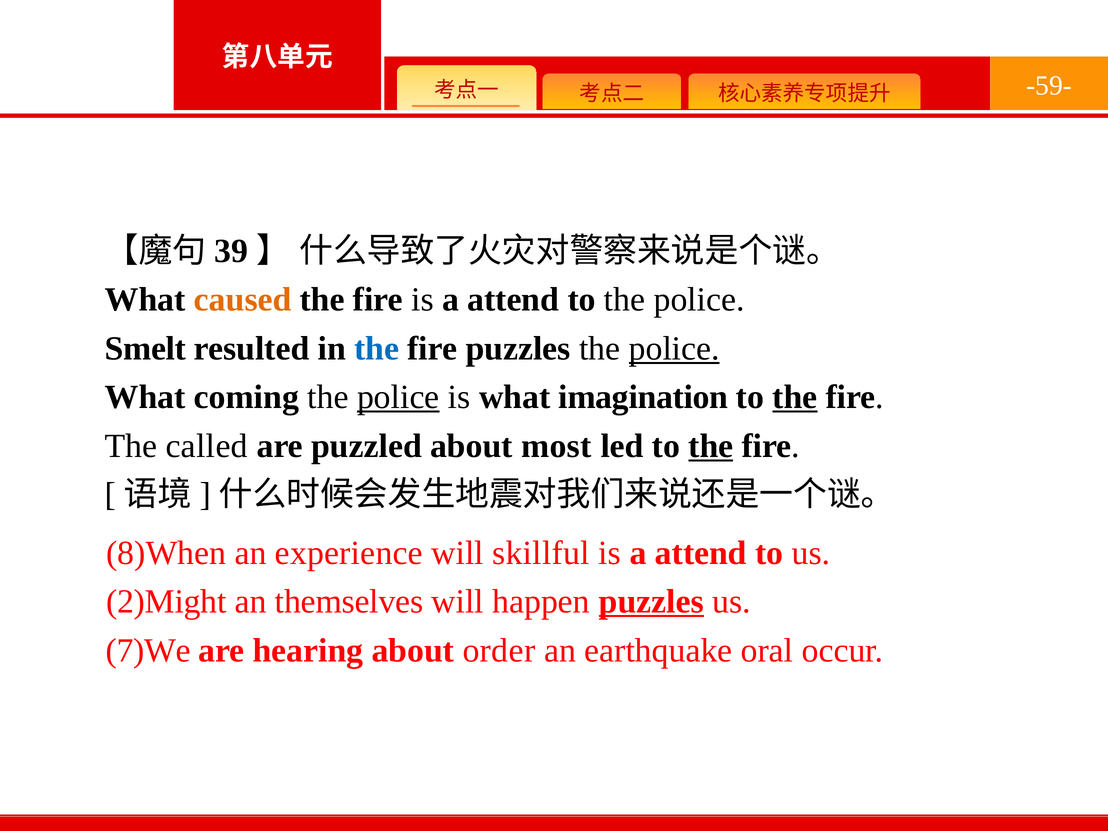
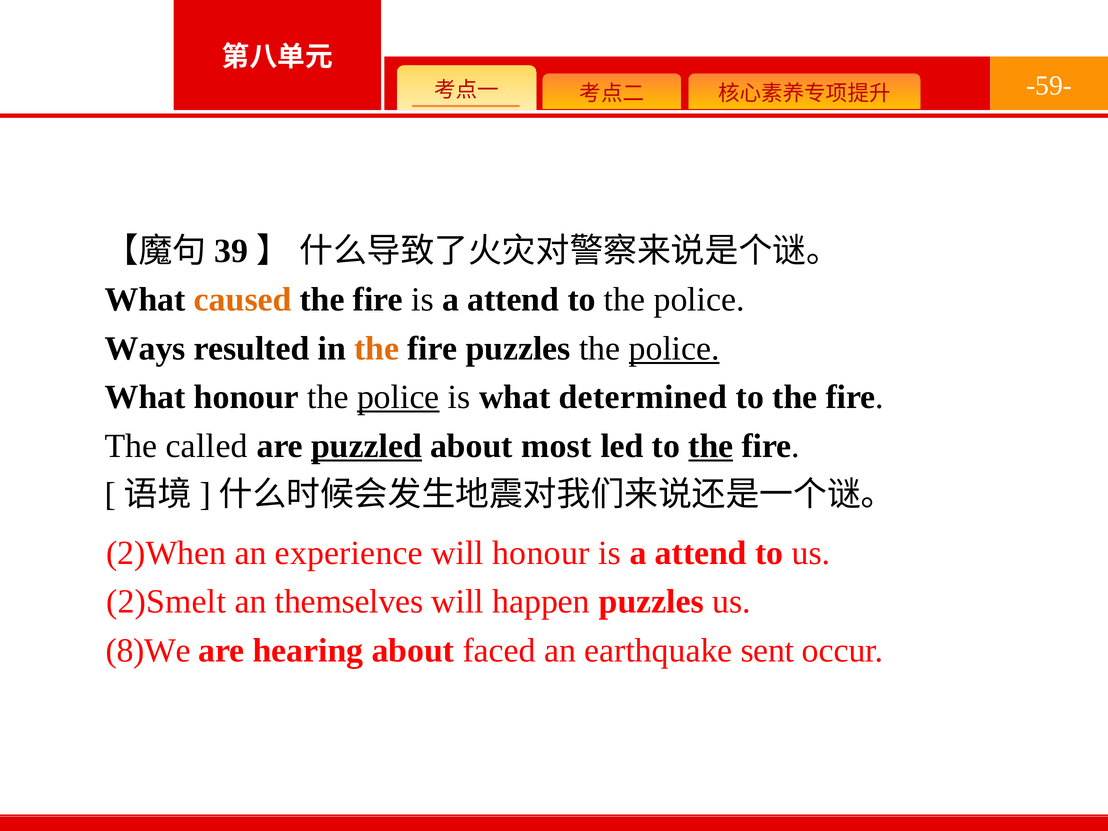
Smelt: Smelt -> Ways
the at (377, 348) colour: blue -> orange
What coming: coming -> honour
imagination: imagination -> determined
the at (795, 397) underline: present -> none
puzzled underline: none -> present
8)When: 8)When -> 2)When
will skillful: skillful -> honour
2)Might: 2)Might -> 2)Smelt
puzzles at (651, 602) underline: present -> none
7)We: 7)We -> 8)We
order: order -> faced
oral: oral -> sent
